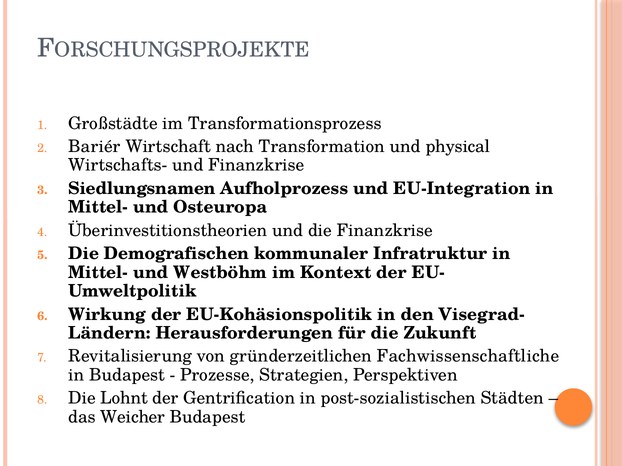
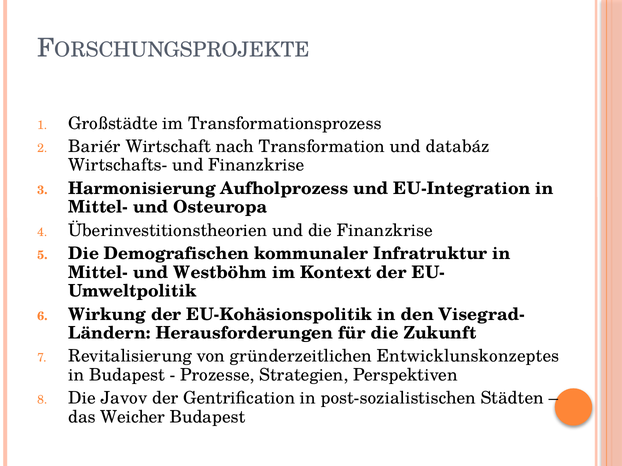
physical: physical -> databáz
Siedlungsnamen: Siedlungsnamen -> Harmonisierung
Fachwissenschaftliche: Fachwissenschaftliche -> Entwicklunskonzeptes
Lohnt: Lohnt -> Javov
